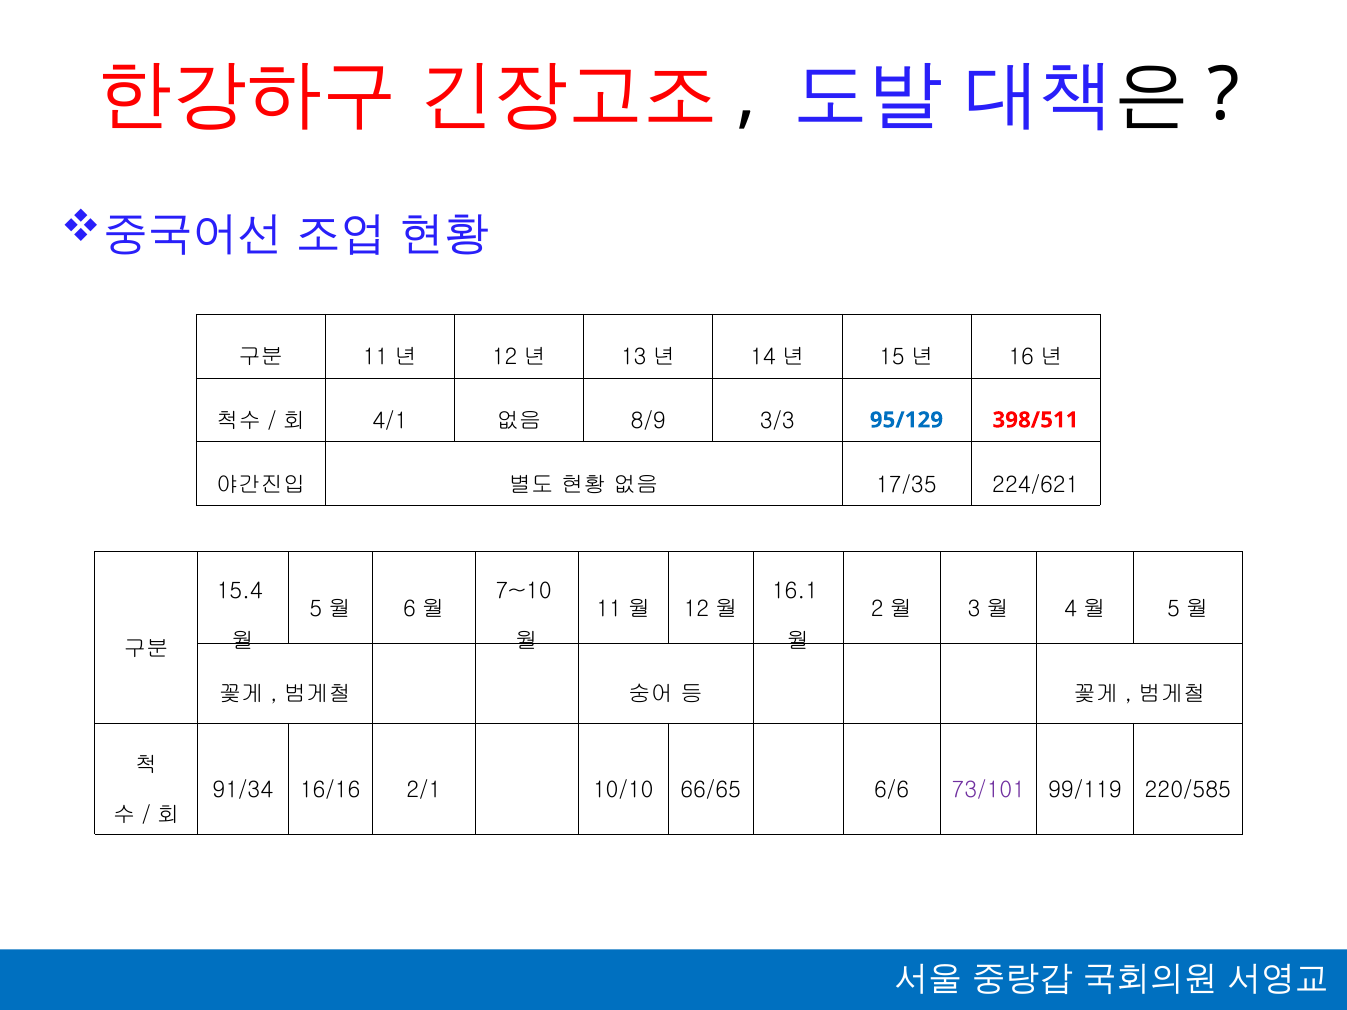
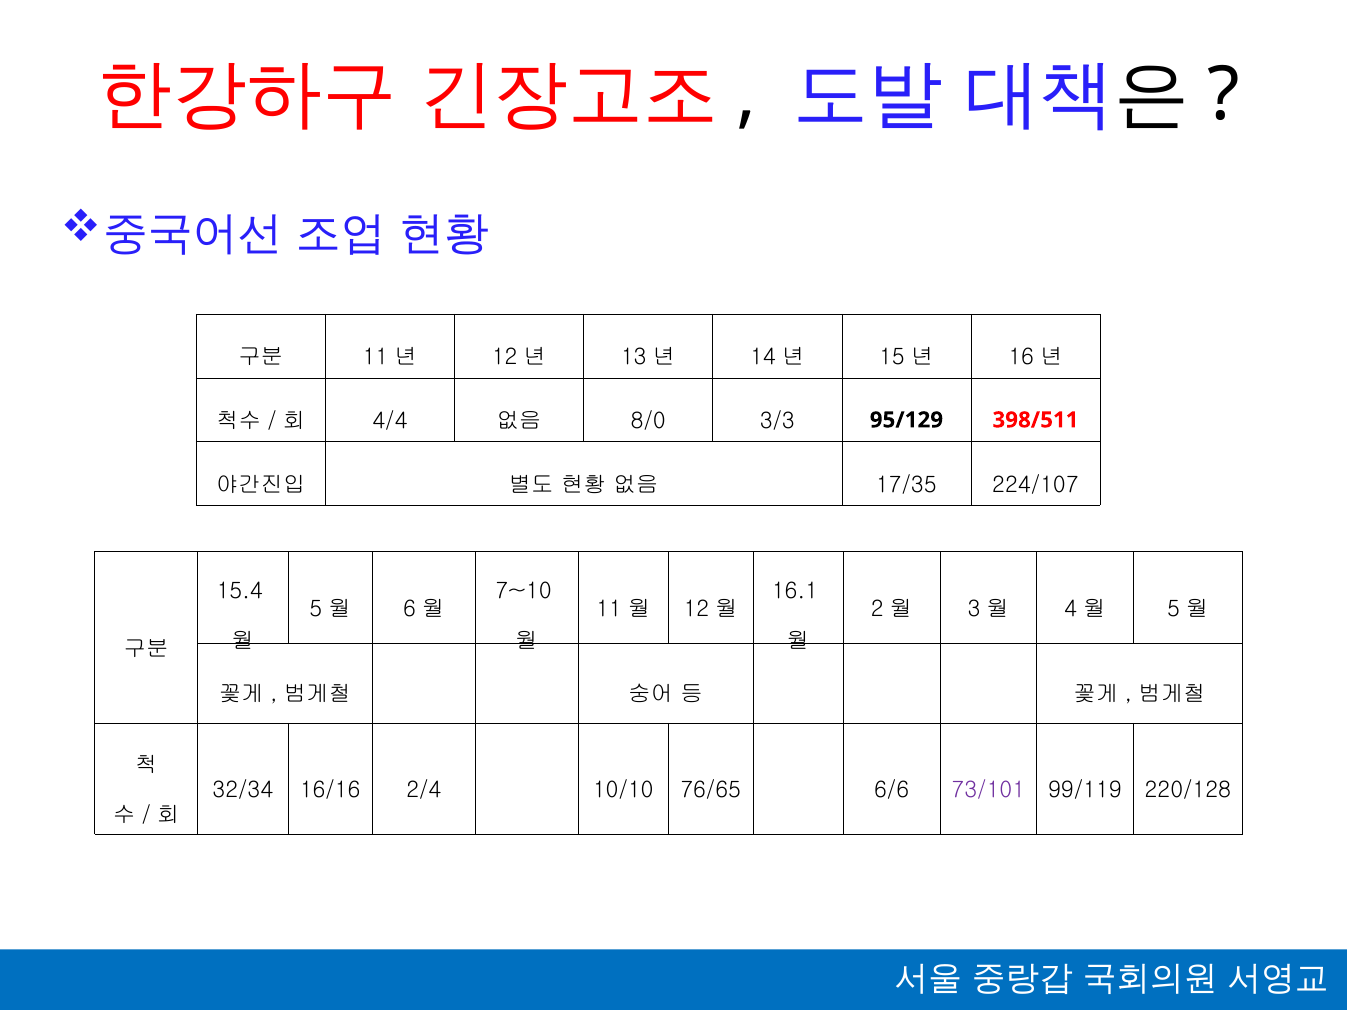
4/1: 4/1 -> 4/4
8/9: 8/9 -> 8/0
95/129 colour: blue -> black
224/621: 224/621 -> 224/107
91/34: 91/34 -> 32/34
2/1: 2/1 -> 2/4
66/65: 66/65 -> 76/65
220/585: 220/585 -> 220/128
